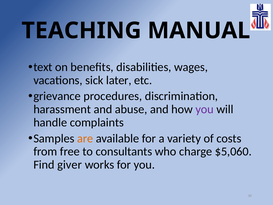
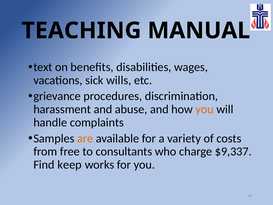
later: later -> wills
you at (205, 109) colour: purple -> orange
$5,060: $5,060 -> $9,337
giver: giver -> keep
